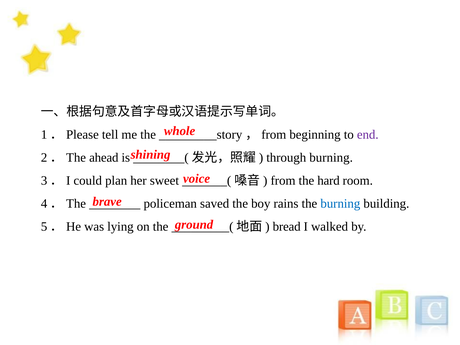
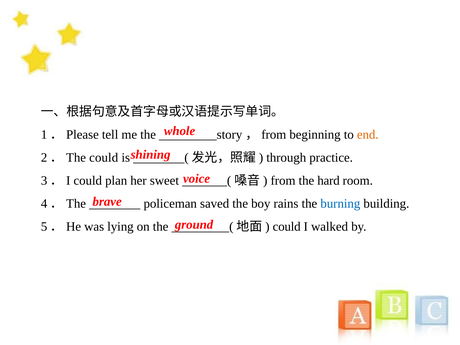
end colour: purple -> orange
2．The ahead: ahead -> could
through burning: burning -> practice
bread at (287, 227): bread -> could
